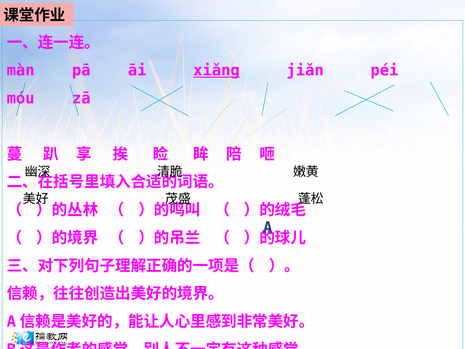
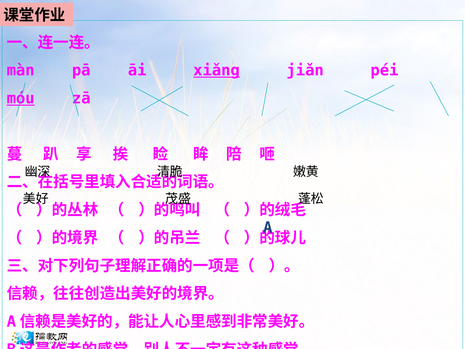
móu underline: none -> present
